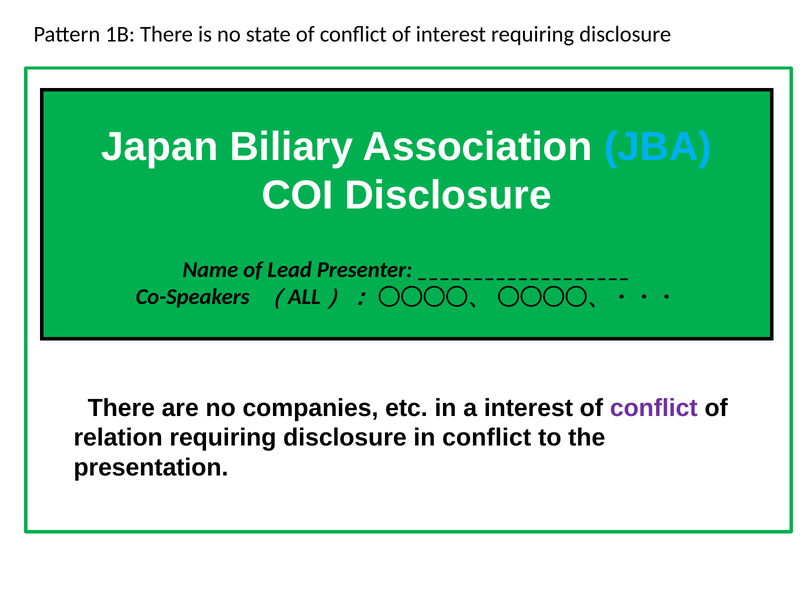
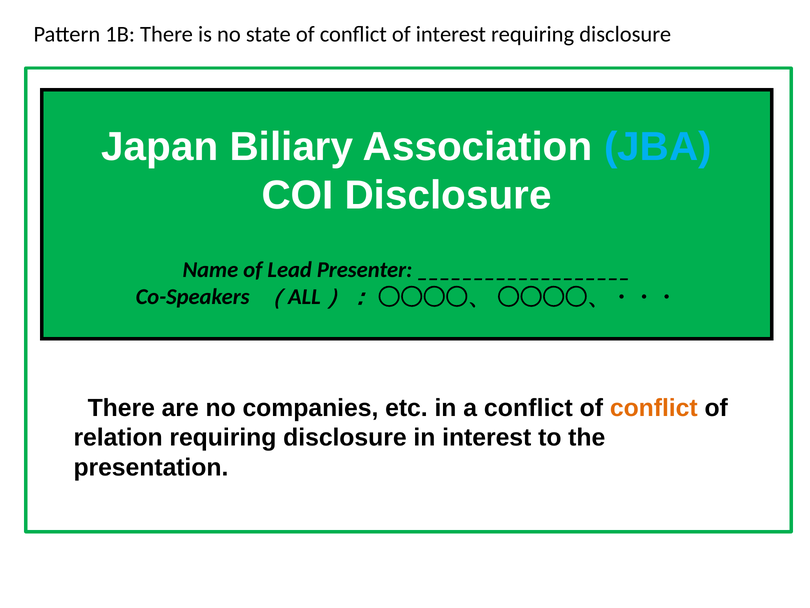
a interest: interest -> conflict
conflict at (654, 408) colour: purple -> orange
in conflict: conflict -> interest
